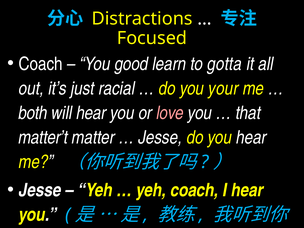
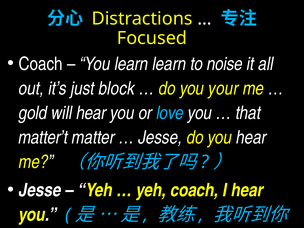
You good: good -> learn
gotta: gotta -> noise
racial: racial -> block
both: both -> gold
love colour: pink -> light blue
